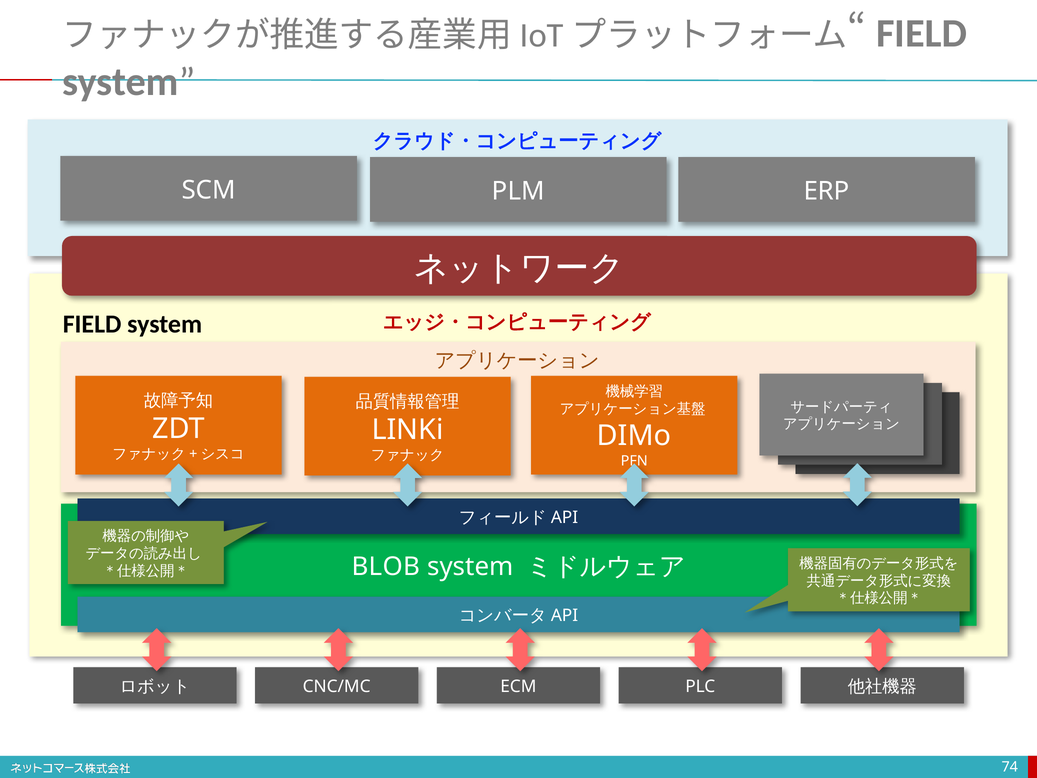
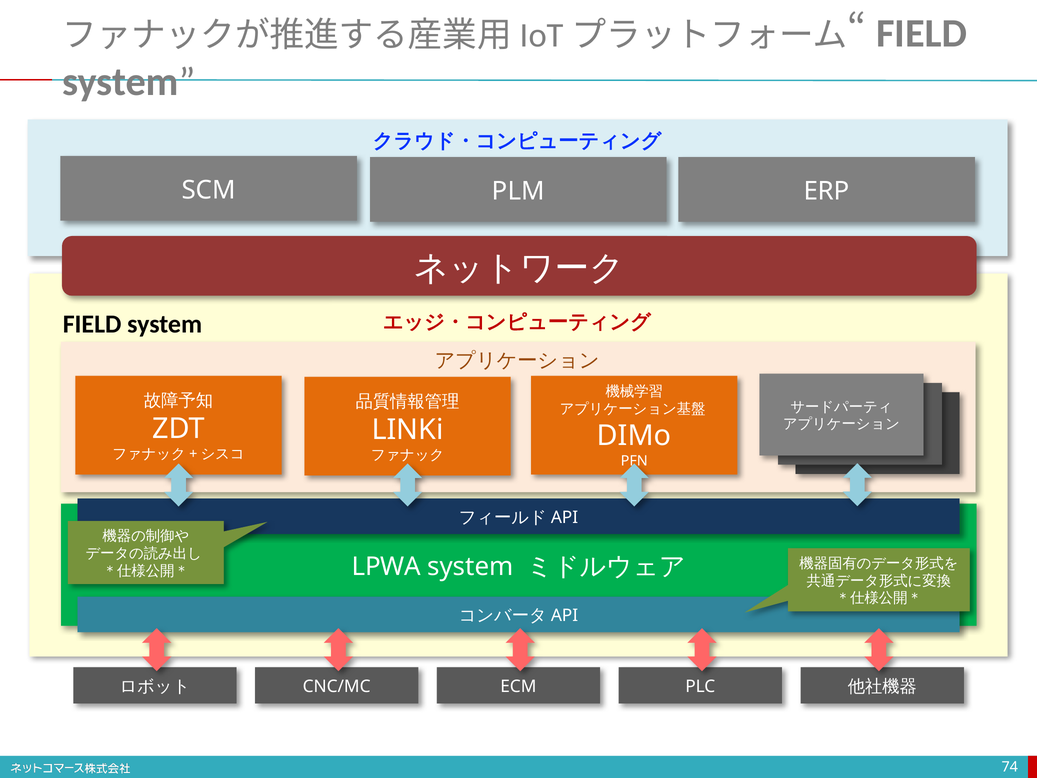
BLOB: BLOB -> LPWA
